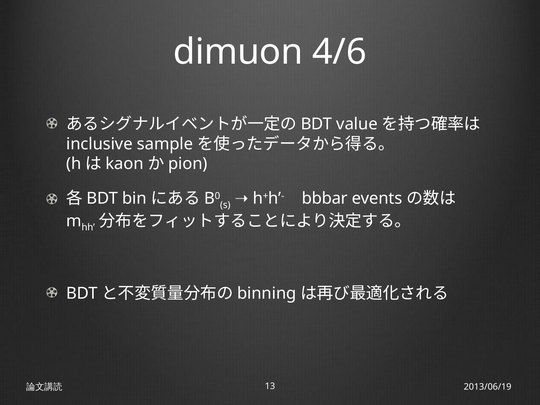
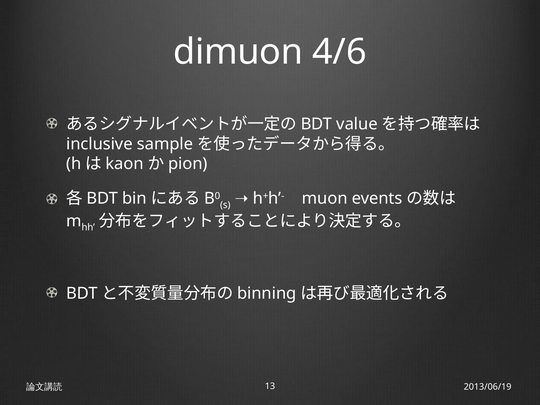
bbbar: bbbar -> muon
